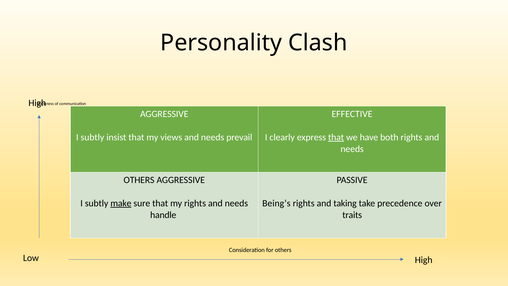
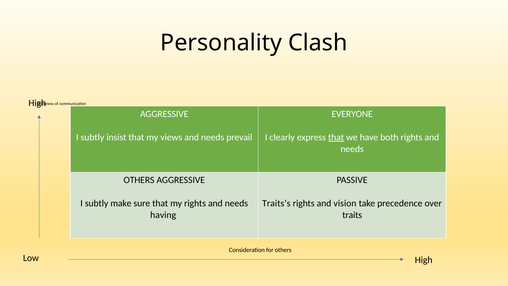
EFFECTIVE: EFFECTIVE -> EVERYONE
make underline: present -> none
Being’s: Being’s -> Traits’s
taking: taking -> vision
handle: handle -> having
